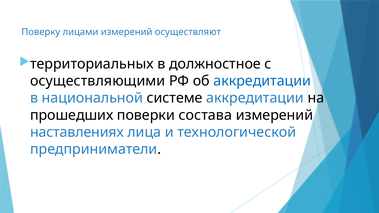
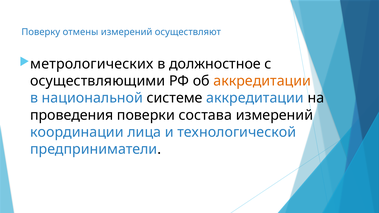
лицами: лицами -> отмены
территориальных: территориальных -> метрологических
аккредитации at (262, 81) colour: blue -> orange
прошедших: прошедших -> проведения
наставлениях: наставлениях -> координации
